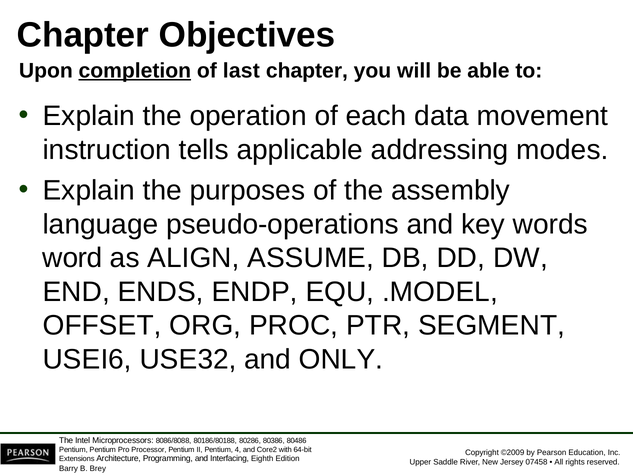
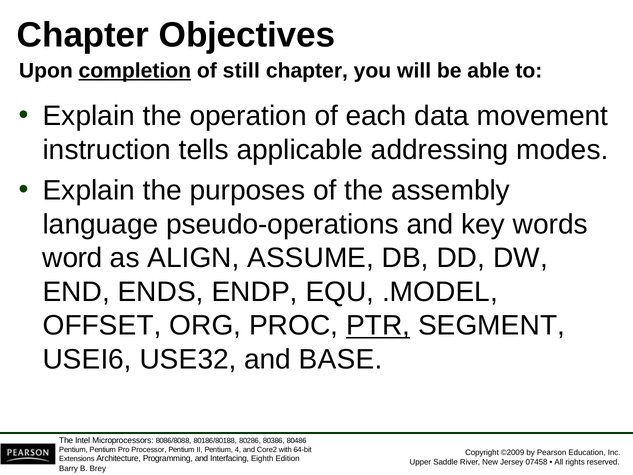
last: last -> still
PTR underline: none -> present
ONLY: ONLY -> BASE
